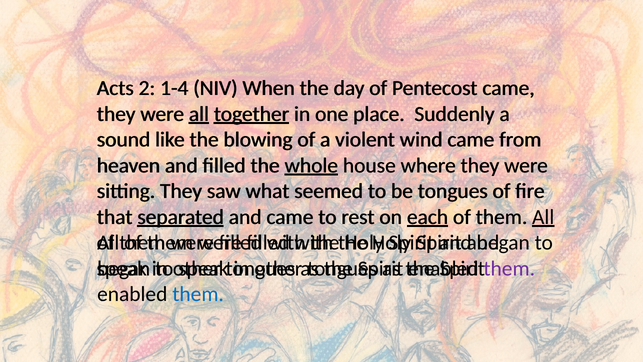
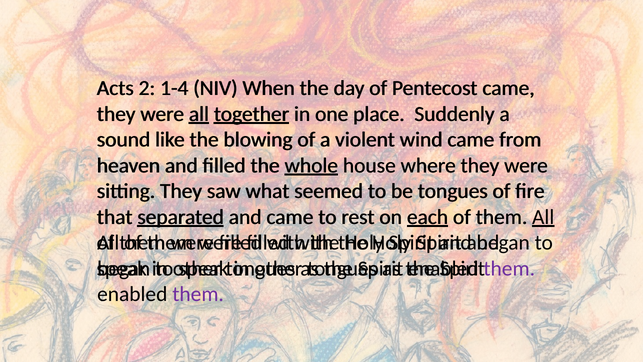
them at (198, 294) colour: blue -> purple
